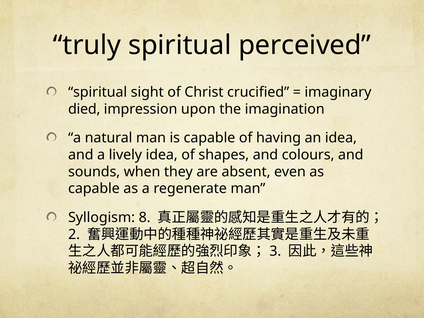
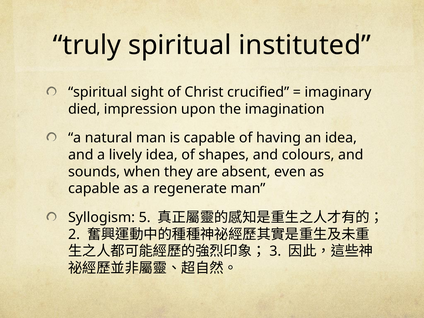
perceived: perceived -> instituted
8: 8 -> 5
